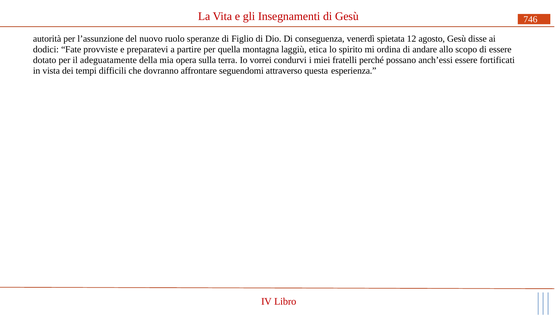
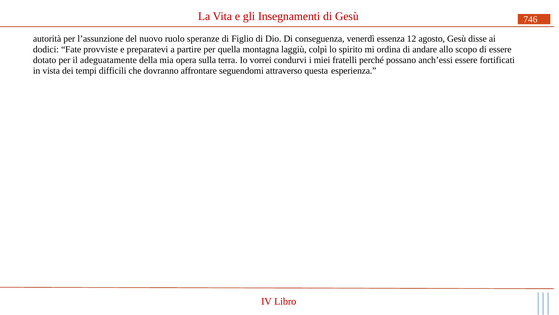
spietata: spietata -> essenza
etica: etica -> colpì
